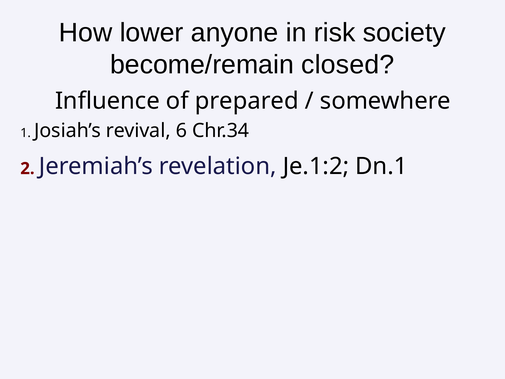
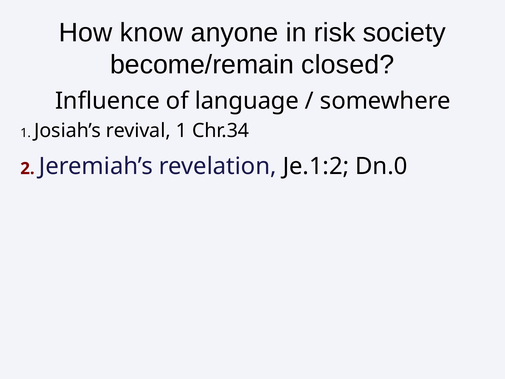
lower: lower -> know
prepared: prepared -> language
revival 6: 6 -> 1
Dn.1: Dn.1 -> Dn.0
